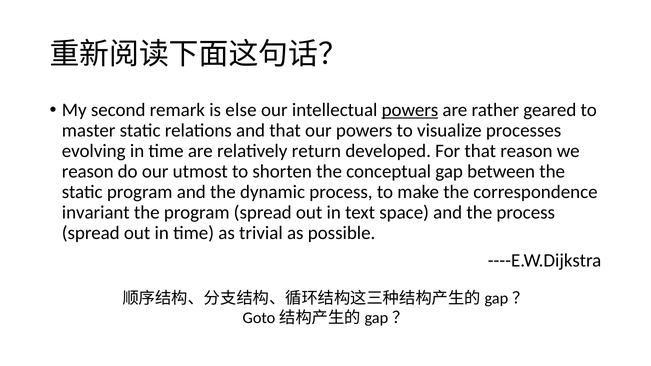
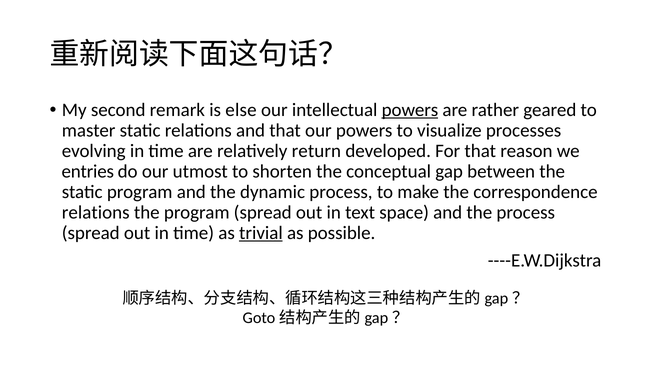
reason at (88, 172): reason -> entries
invariant at (96, 213): invariant -> relations
trivial underline: none -> present
